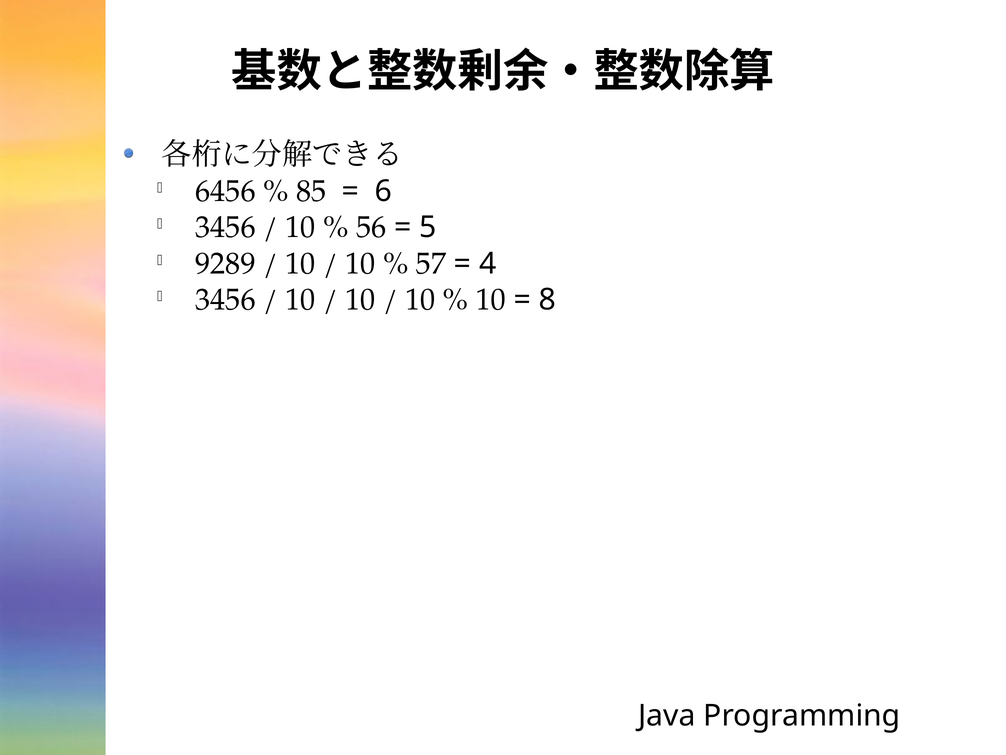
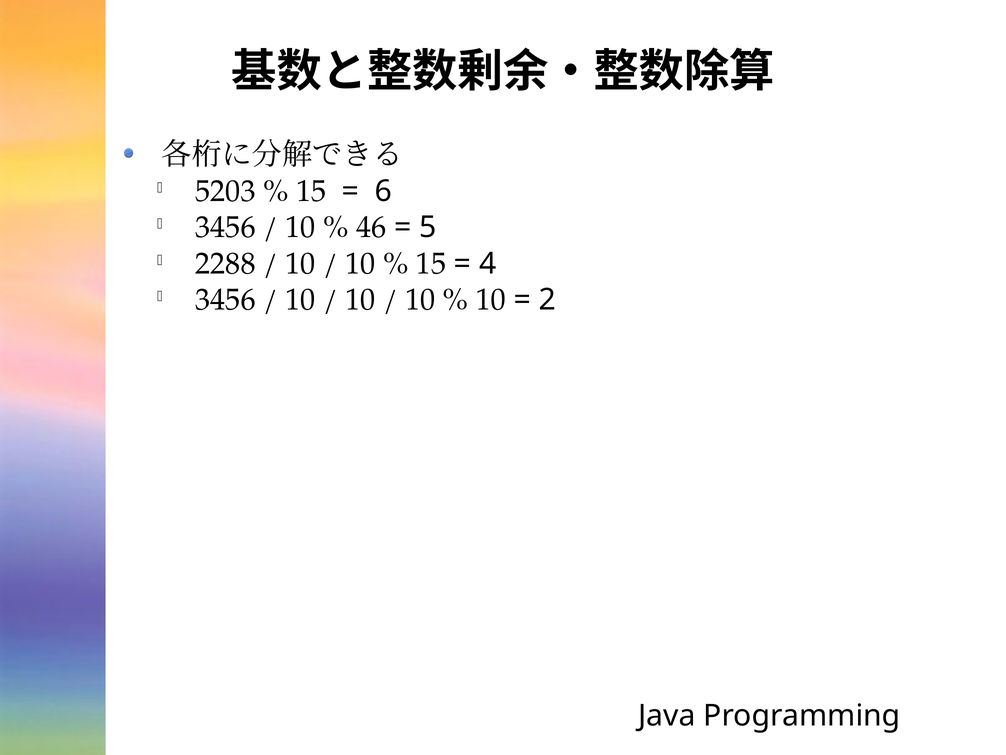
6456: 6456 -> 5203
85 at (311, 191): 85 -> 15
56: 56 -> 46
9289: 9289 -> 2288
57 at (431, 263): 57 -> 15
8: 8 -> 2
